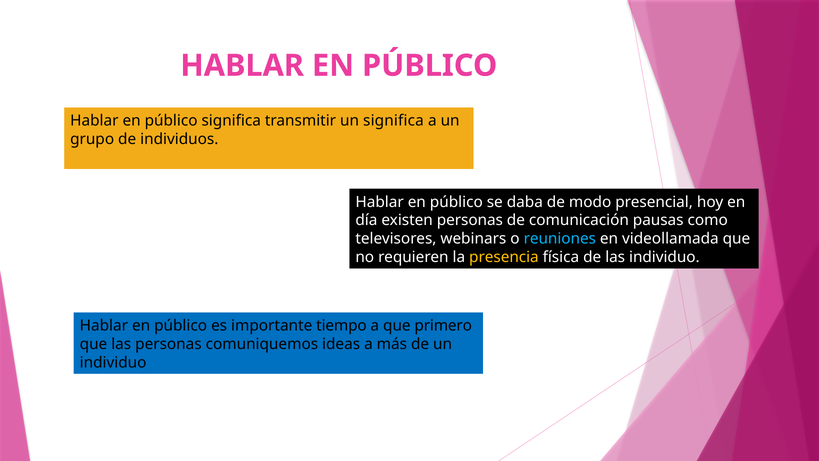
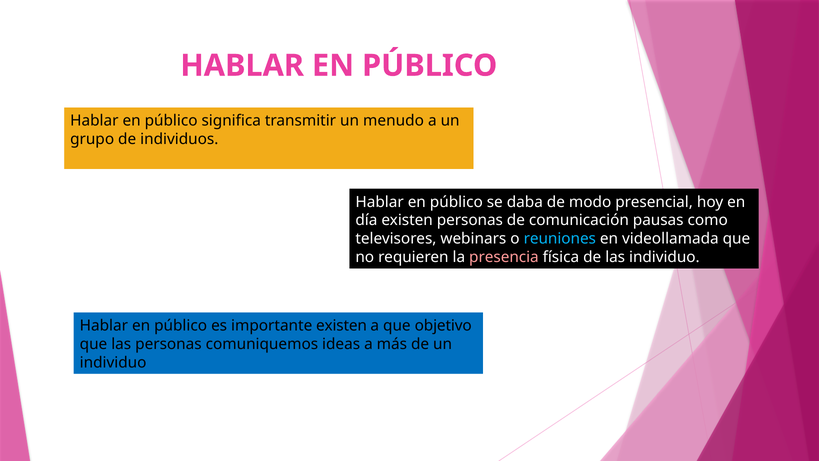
un significa: significa -> menudo
presencia colour: yellow -> pink
importante tiempo: tiempo -> existen
primero: primero -> objetivo
